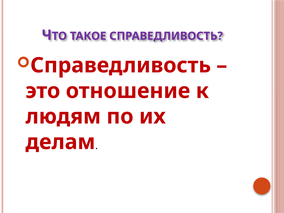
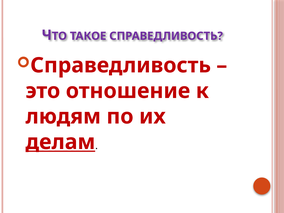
делам underline: none -> present
